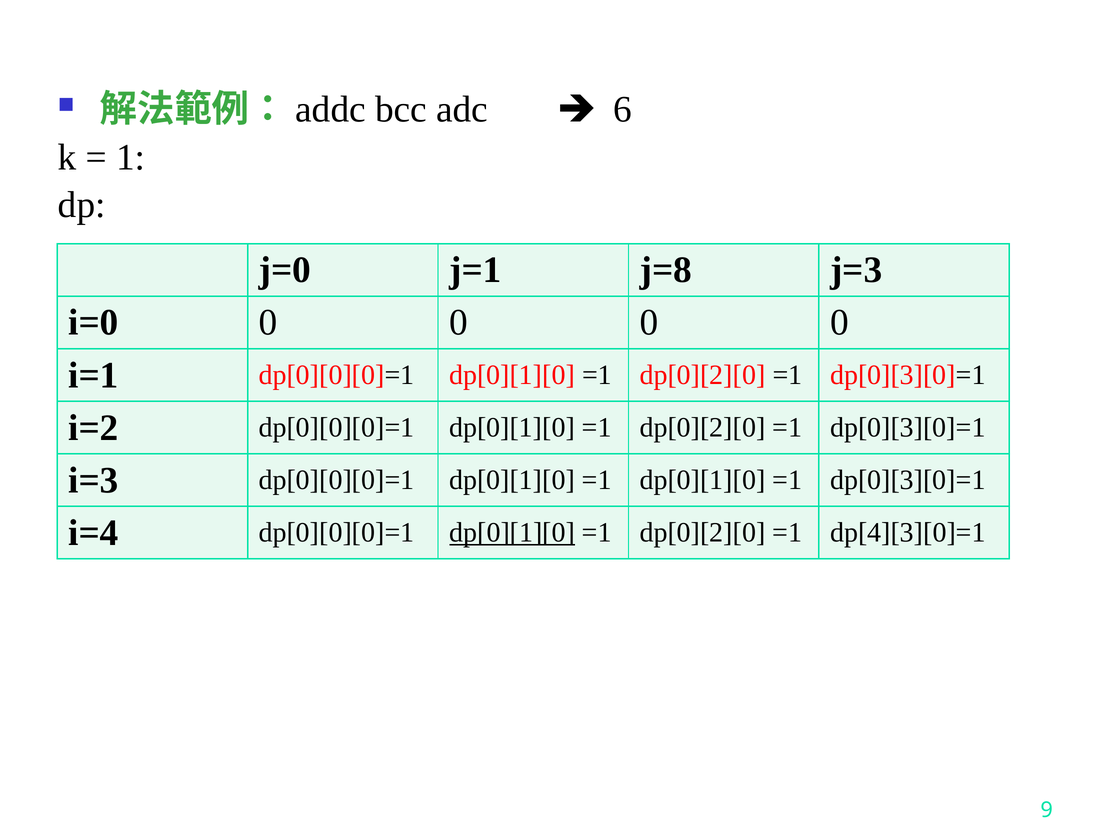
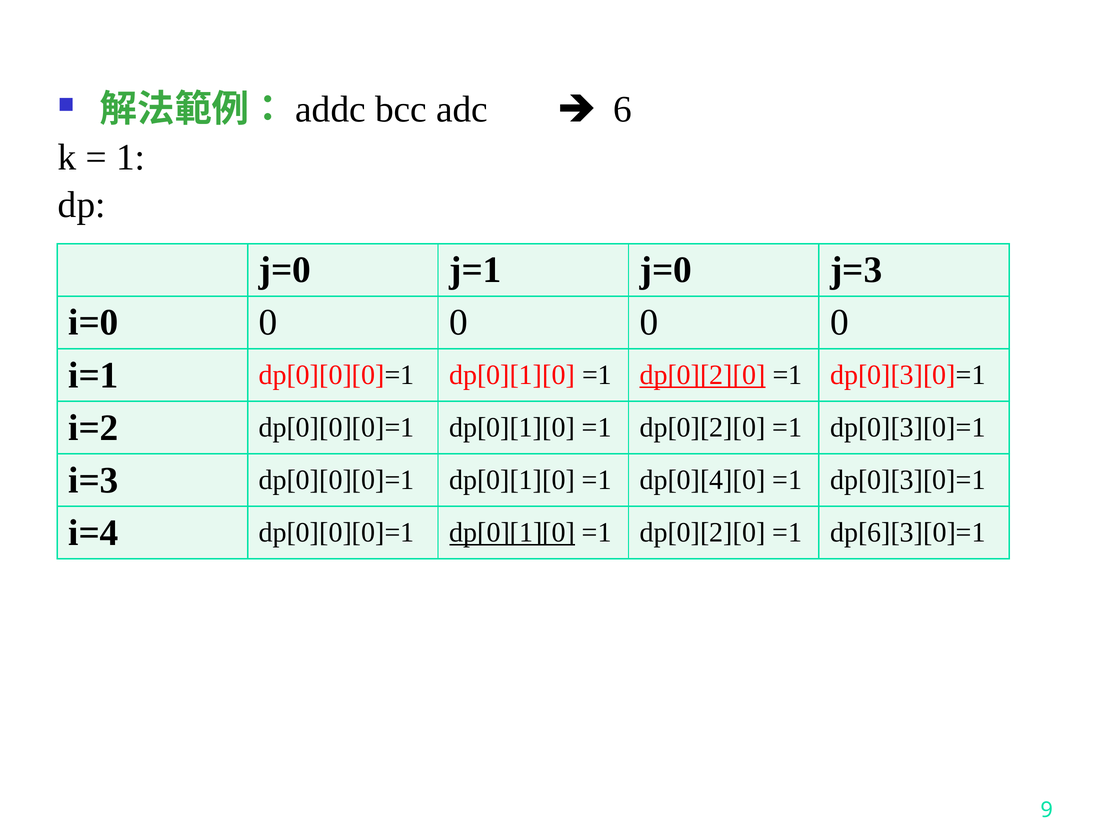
j=1 j=8: j=8 -> j=0
dp[0][2][0 at (703, 375) underline: none -> present
=1 dp[0][1][0: dp[0][1][0 -> dp[0][4][0
dp[4][3][0]=1: dp[4][3][0]=1 -> dp[6][3][0]=1
